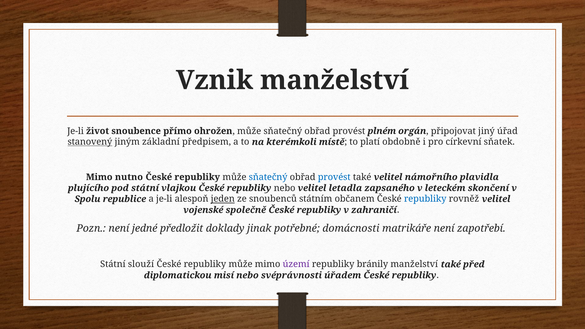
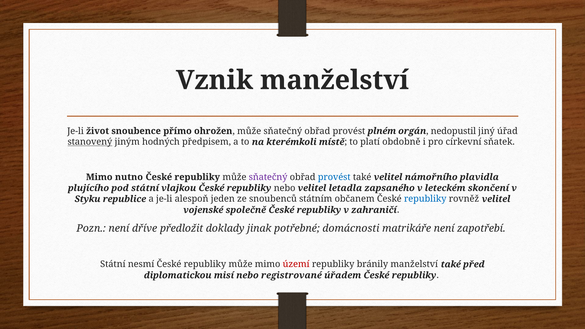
připojovat: připojovat -> nedopustil
základní: základní -> hodných
sňatečný at (268, 177) colour: blue -> purple
Spolu: Spolu -> Styku
jeden underline: present -> none
jedné: jedné -> dříve
slouží: slouží -> nesmí
území colour: purple -> red
svéprávnosti: svéprávnosti -> registrované
